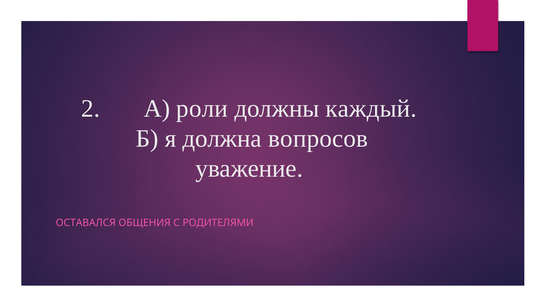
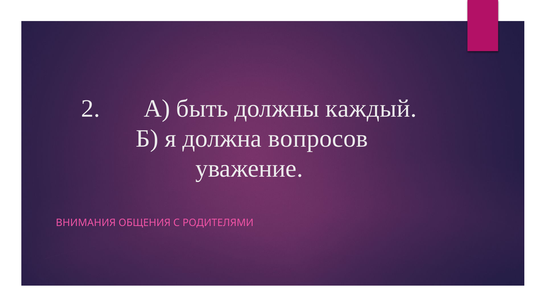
роли: роли -> быть
ОСТАВАЛСЯ: ОСТАВАЛСЯ -> ВНИМАНИЯ
